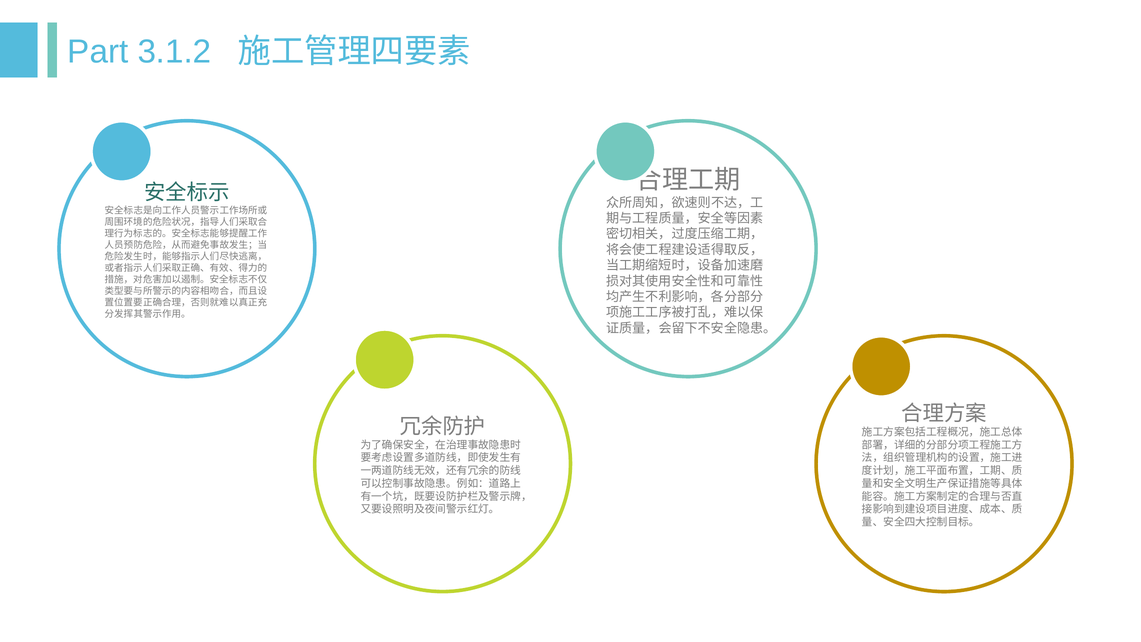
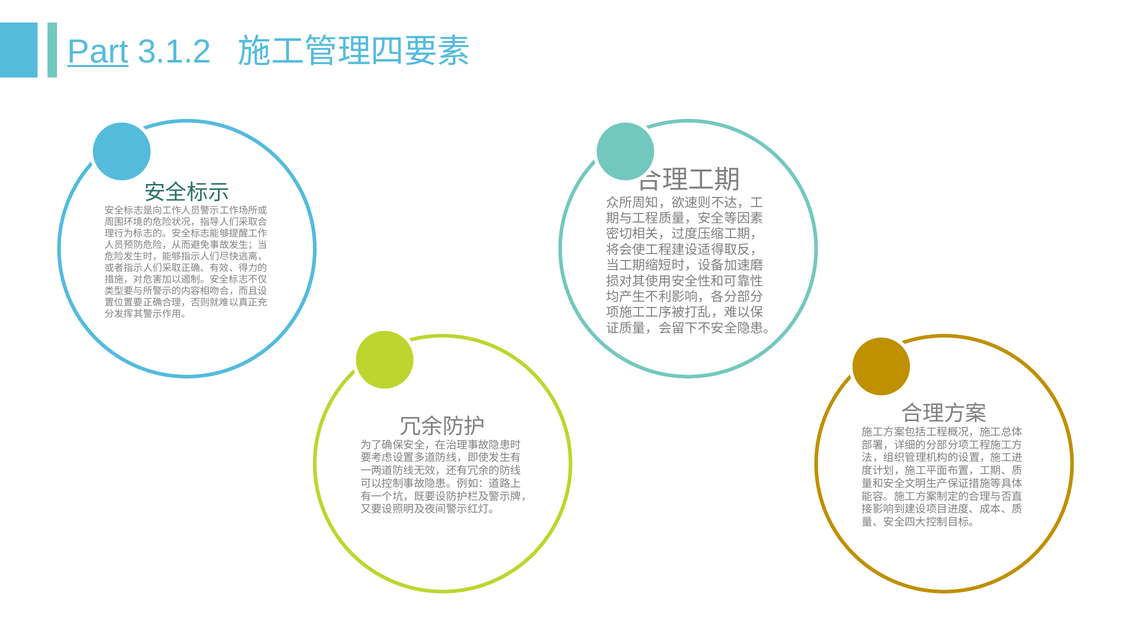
Part underline: none -> present
